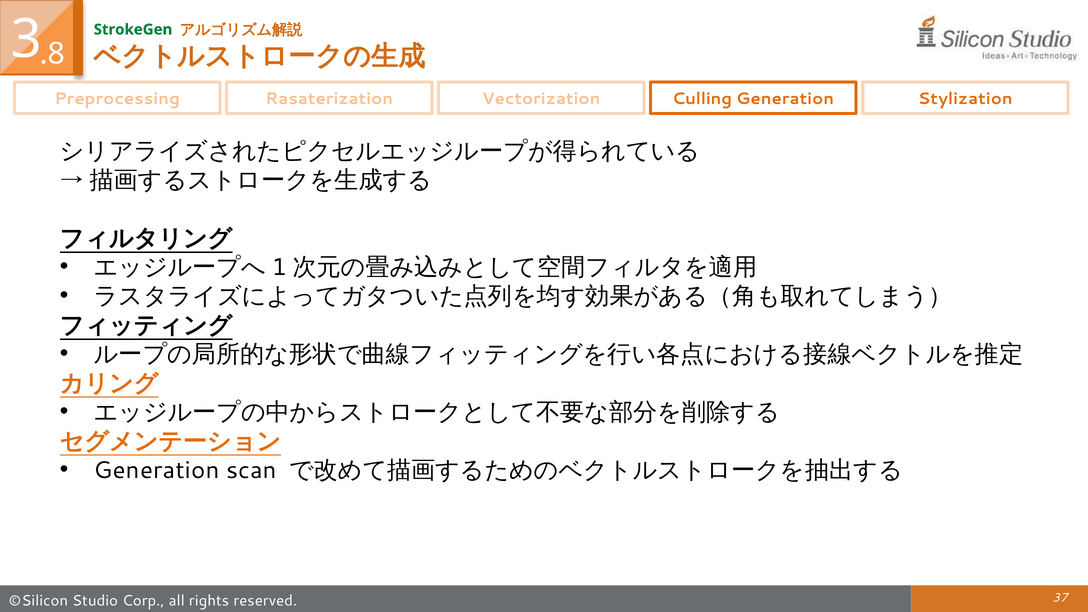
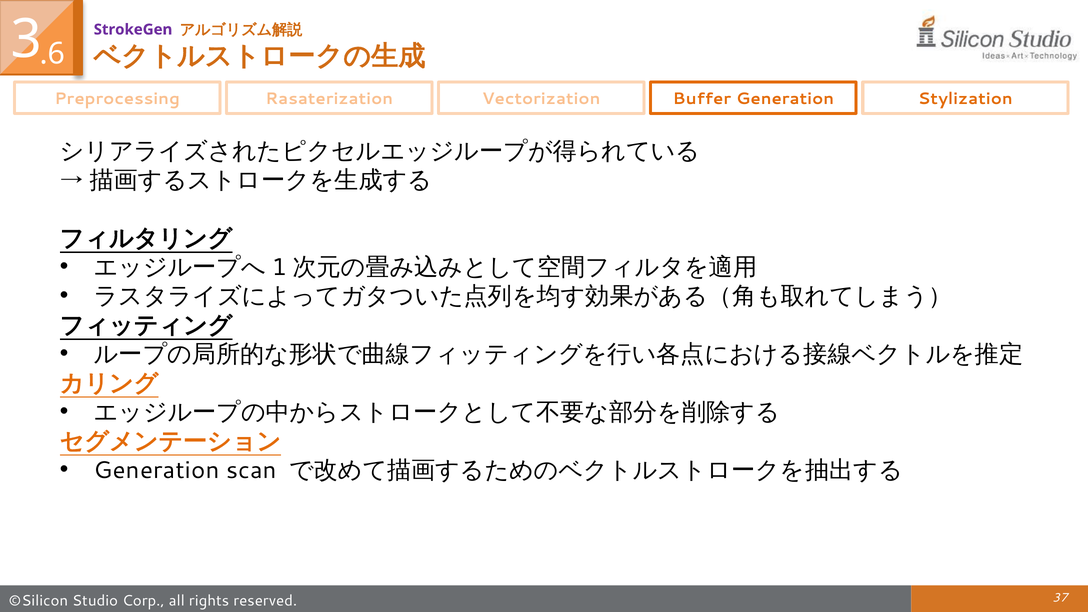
StrokeGen colour: green -> purple
.8: .8 -> .6
Culling: Culling -> Buffer
